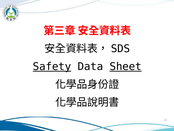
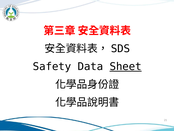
Safety underline: present -> none
